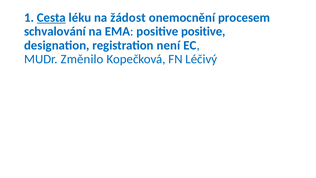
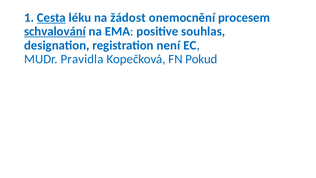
schvalování underline: none -> present
positive positive: positive -> souhlas
Změnilo: Změnilo -> Pravidla
Léčivý: Léčivý -> Pokud
